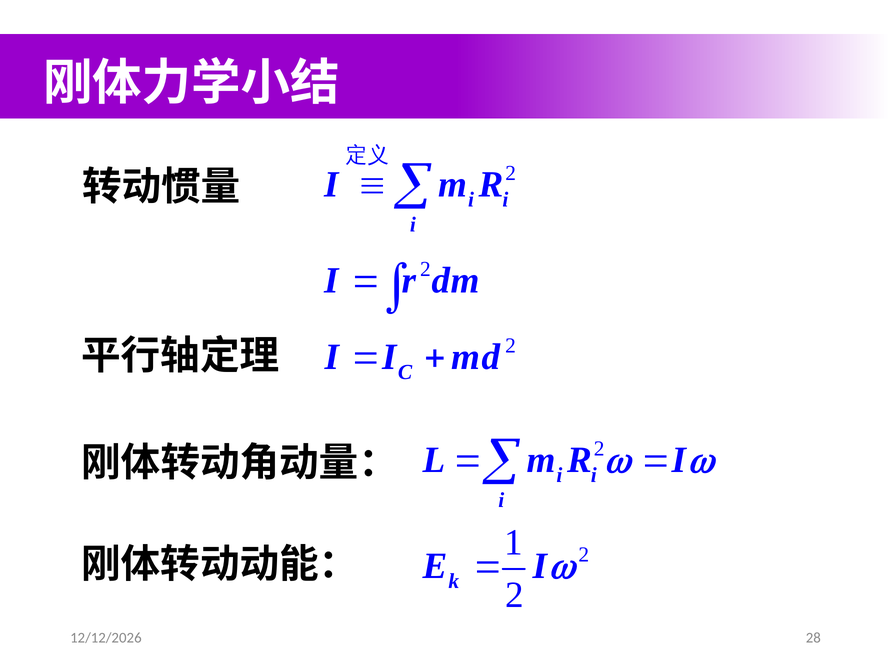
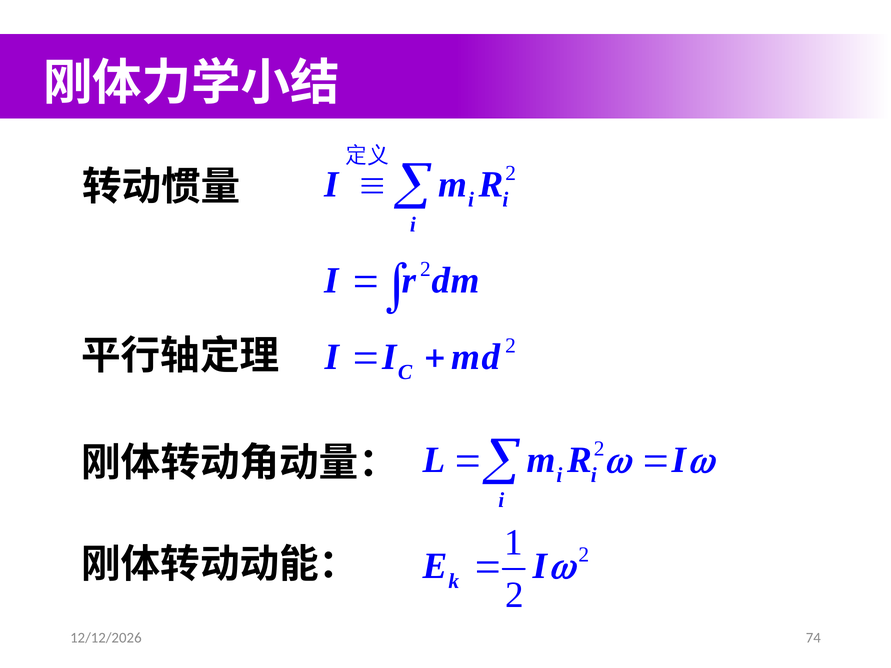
28: 28 -> 74
